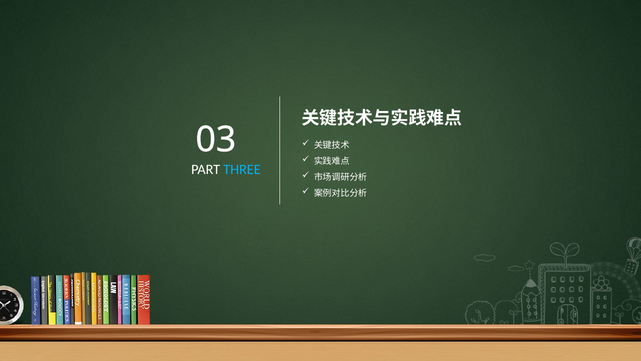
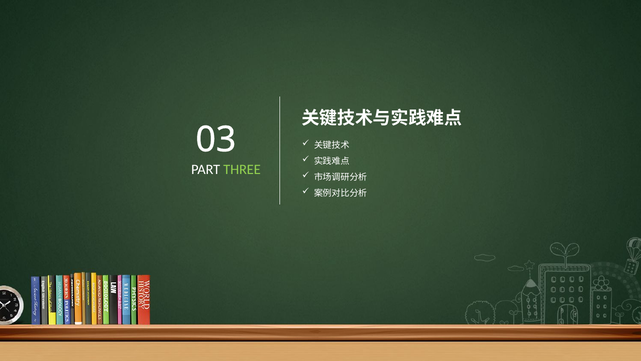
THREE colour: light blue -> light green
